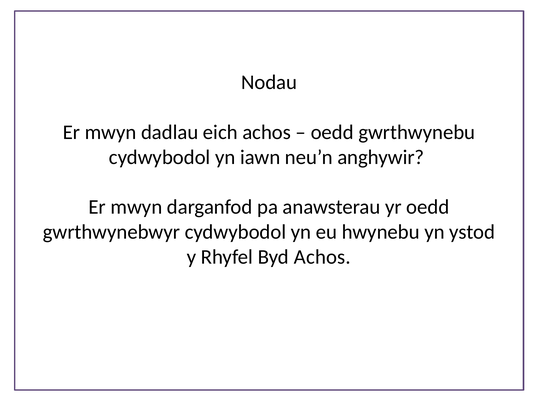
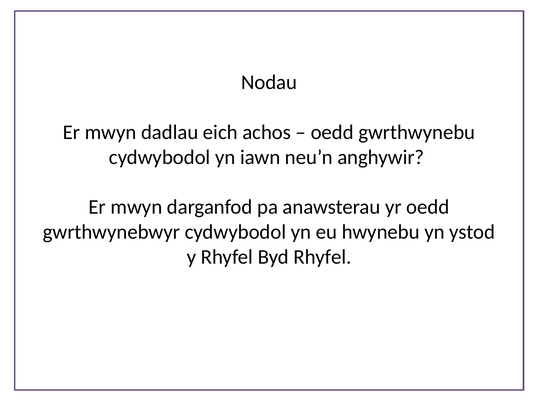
Byd Achos: Achos -> Rhyfel
